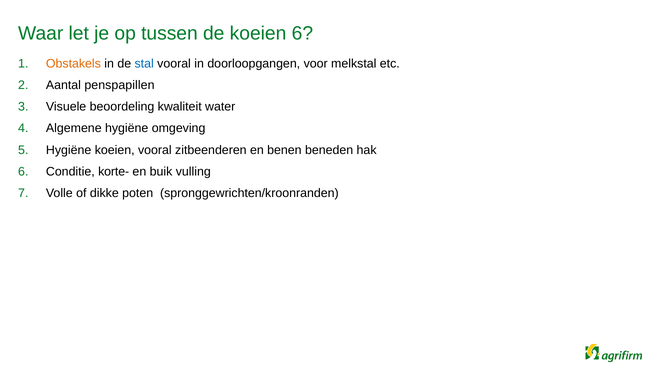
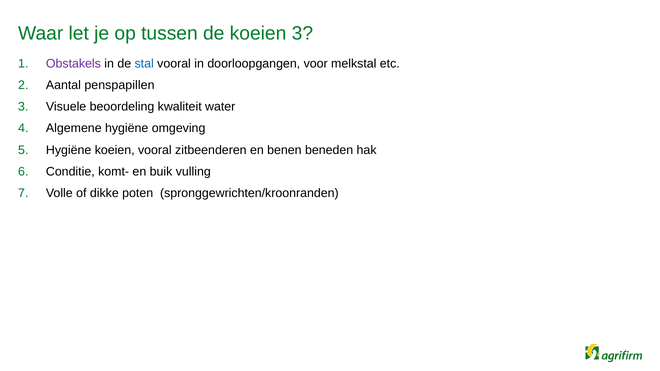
koeien 6: 6 -> 3
Obstakels colour: orange -> purple
korte-: korte- -> komt-
